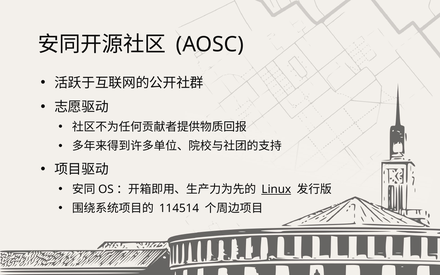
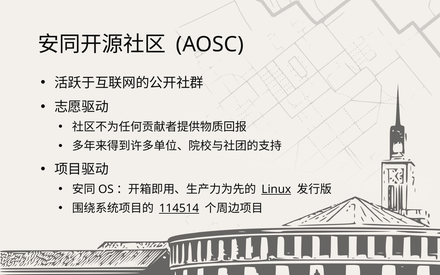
114514 underline: none -> present
